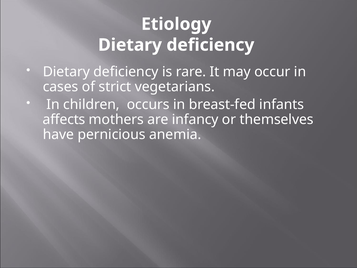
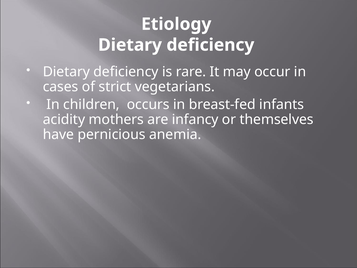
affects: affects -> acidity
